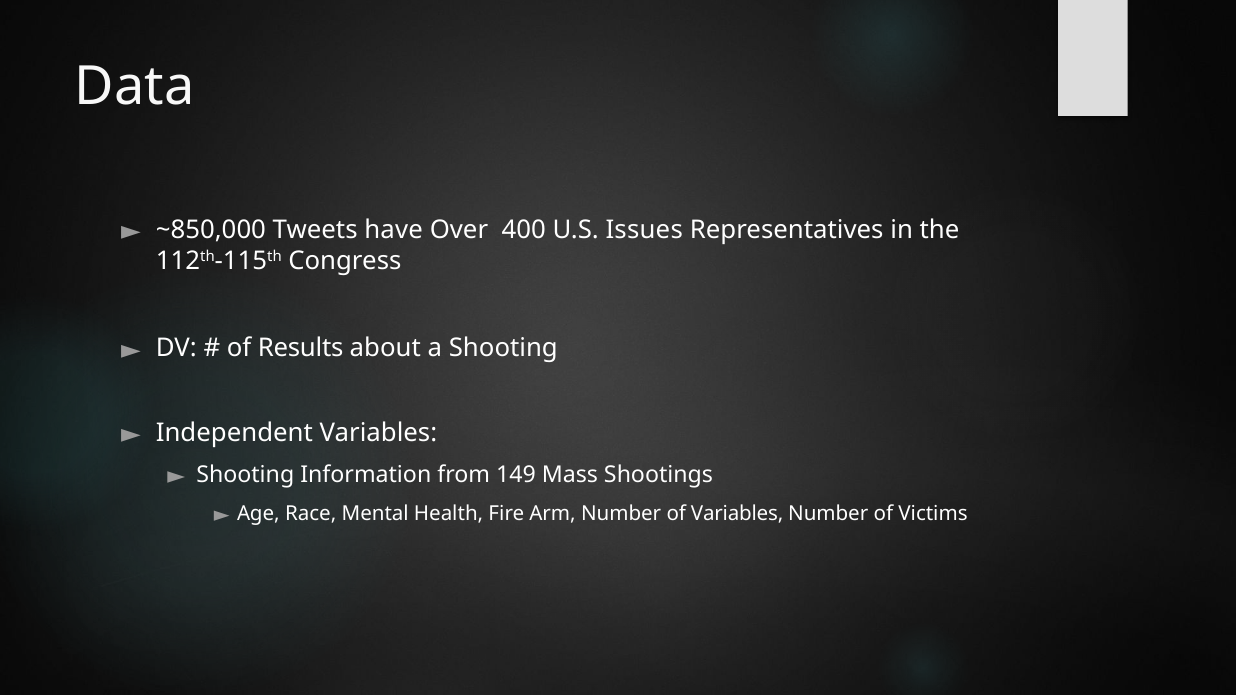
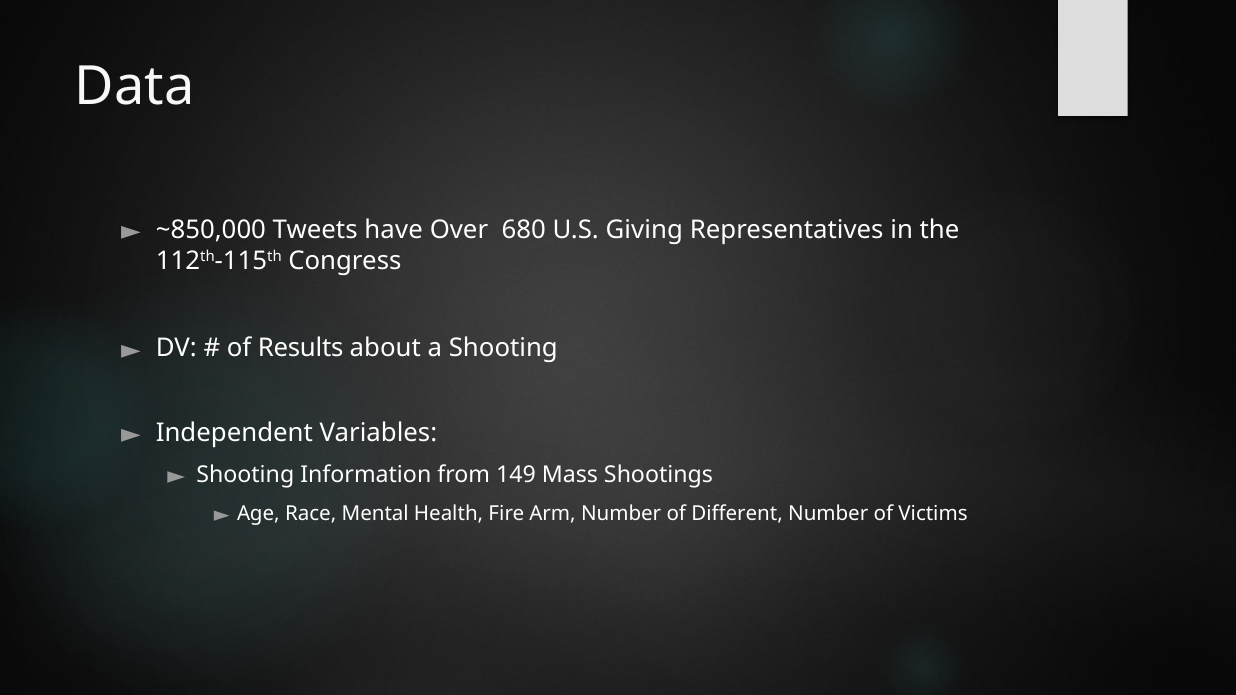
400: 400 -> 680
Issues: Issues -> Giving
of Variables: Variables -> Different
